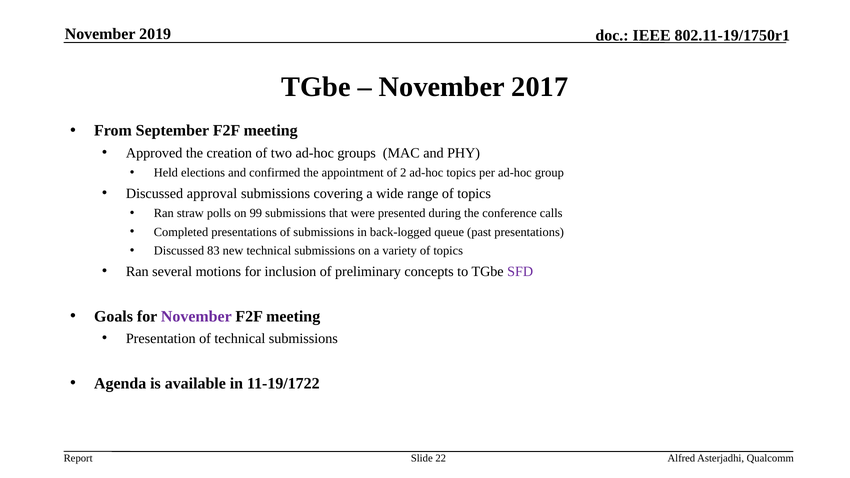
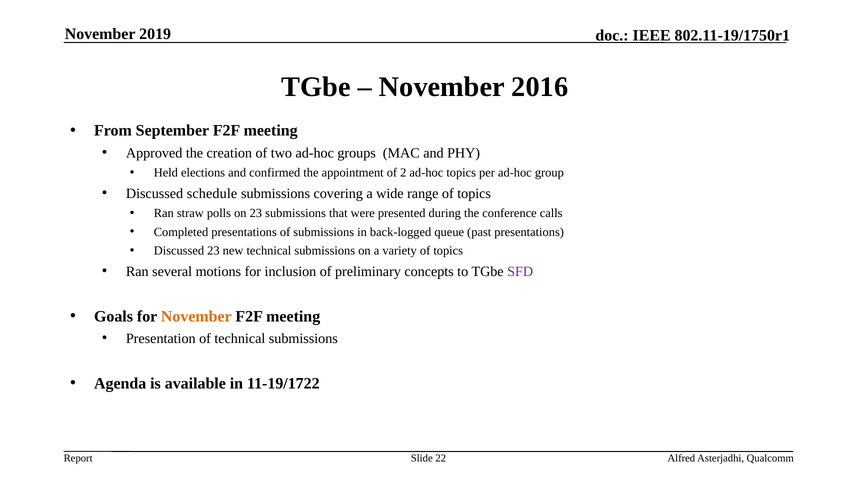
2017: 2017 -> 2016
approval: approval -> schedule
on 99: 99 -> 23
Discussed 83: 83 -> 23
November at (196, 316) colour: purple -> orange
